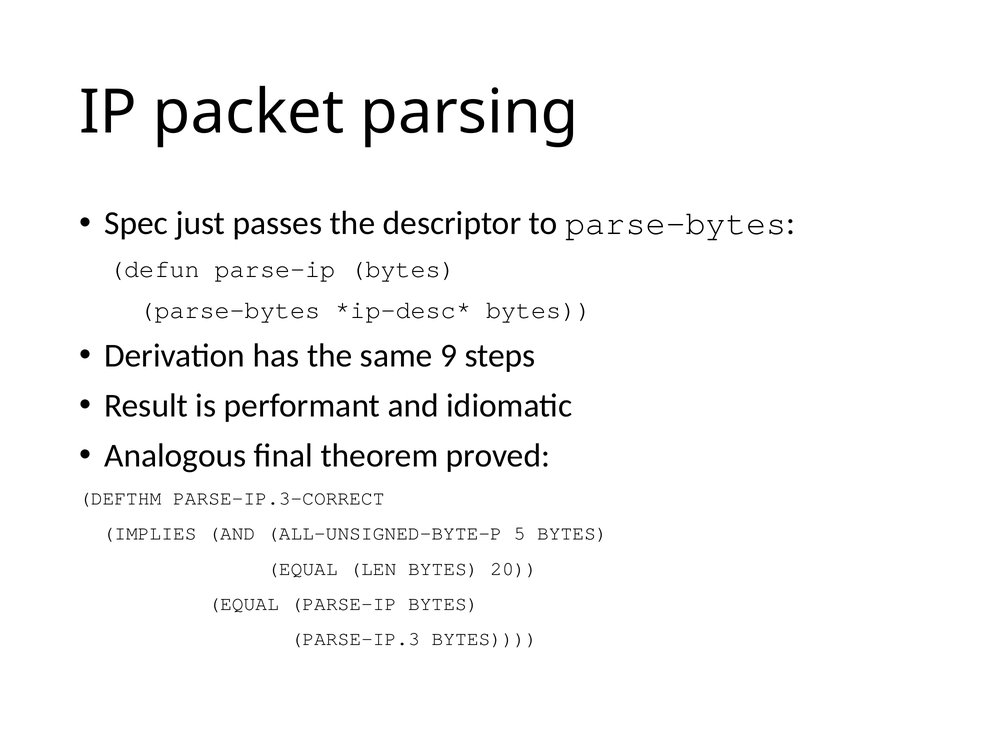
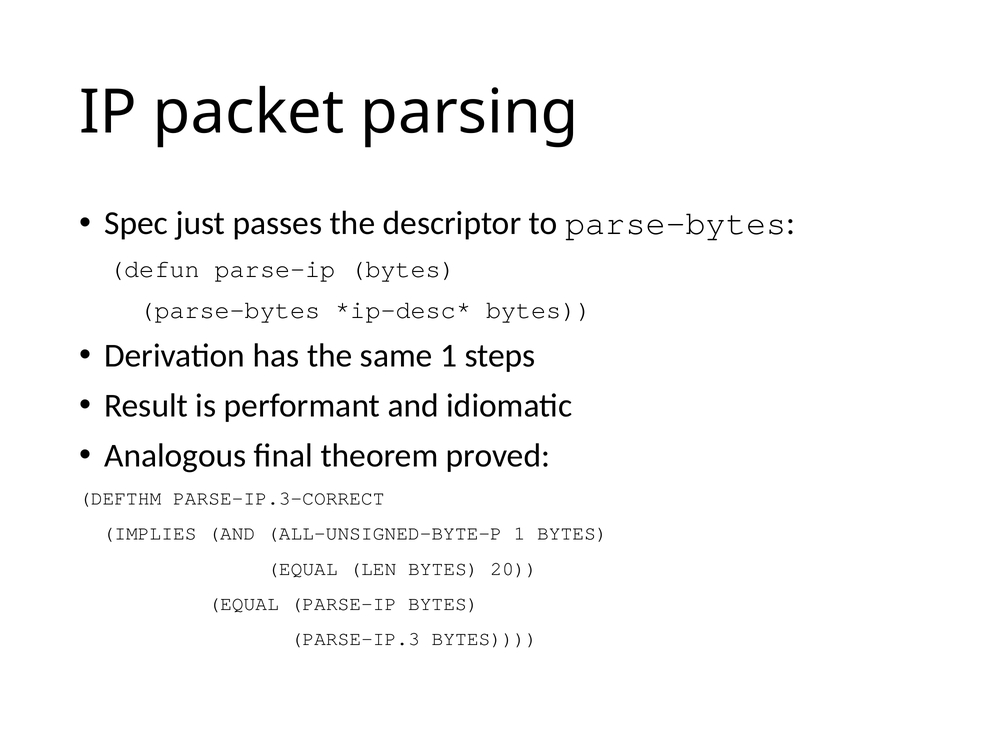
same 9: 9 -> 1
ALL-UNSIGNED-BYTE-P 5: 5 -> 1
